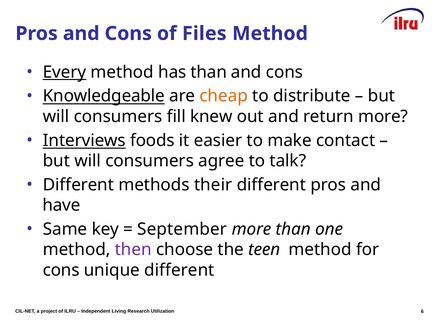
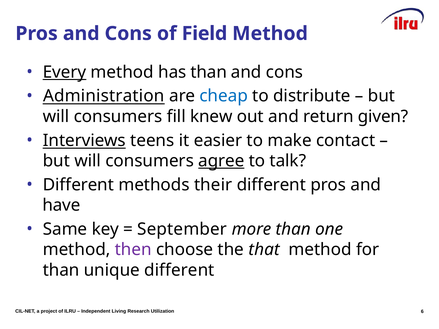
Files: Files -> Field
Knowledgeable: Knowledgeable -> Administration
cheap colour: orange -> blue
return more: more -> given
foods: foods -> teens
agree underline: none -> present
teen: teen -> that
cons at (61, 270): cons -> than
